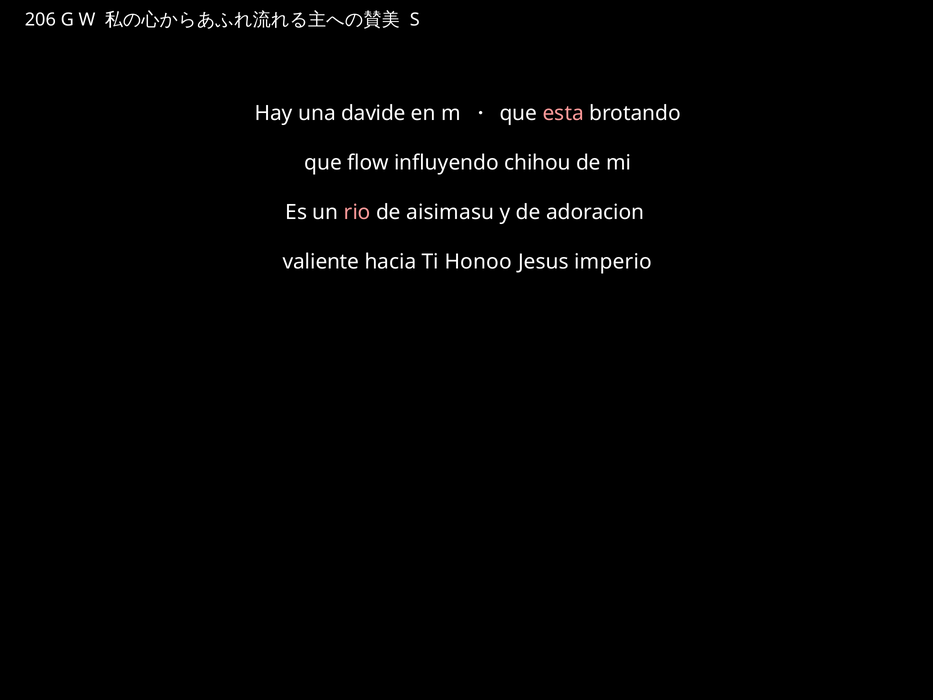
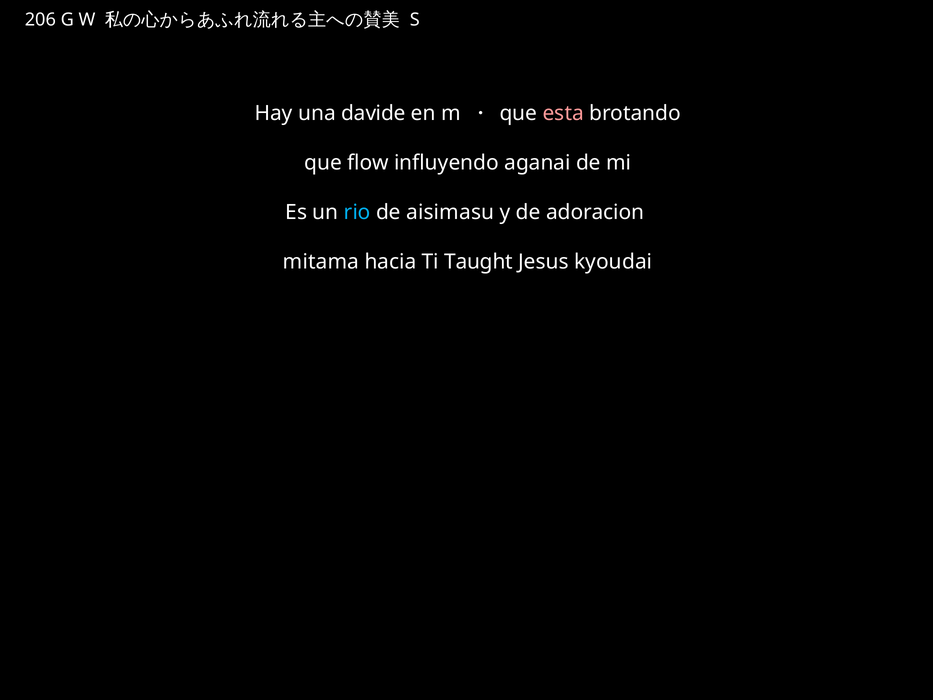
chihou: chihou -> aganai
rio colour: pink -> light blue
valiente: valiente -> mitama
Honoo: Honoo -> Taught
imperio: imperio -> kyoudai
